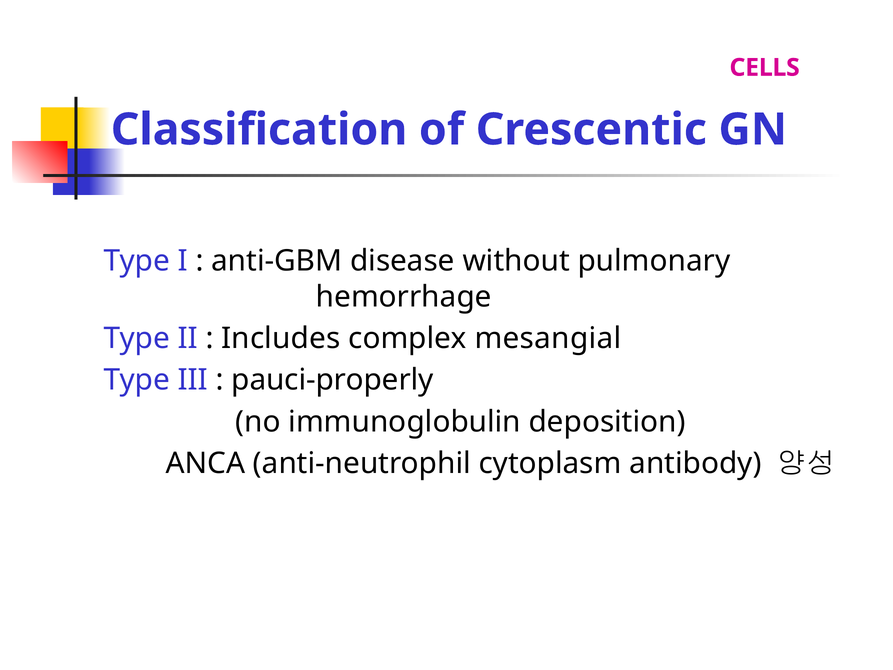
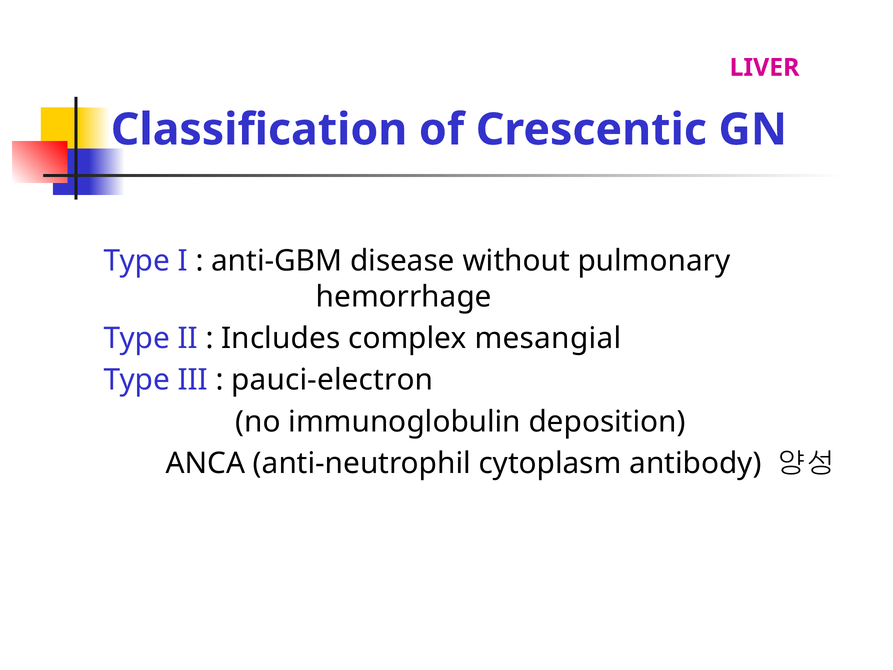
CELLS: CELLS -> LIVER
pauci-properly: pauci-properly -> pauci-electron
